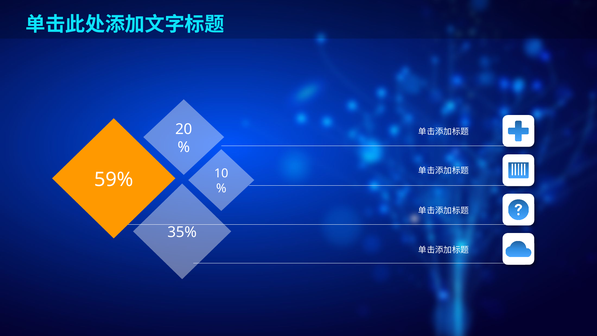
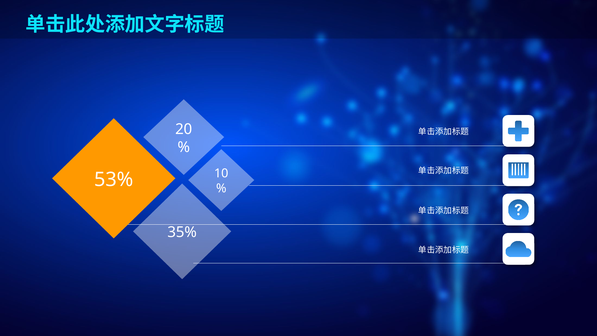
59%: 59% -> 53%
